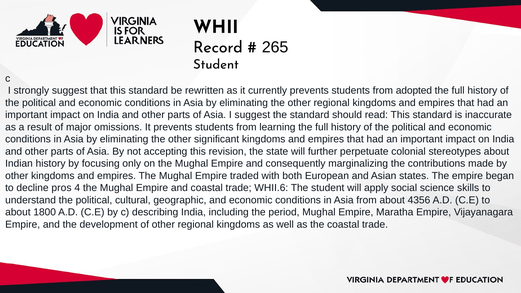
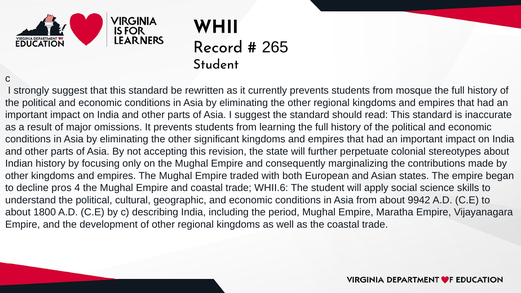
adopted: adopted -> mosque
4356: 4356 -> 9942
